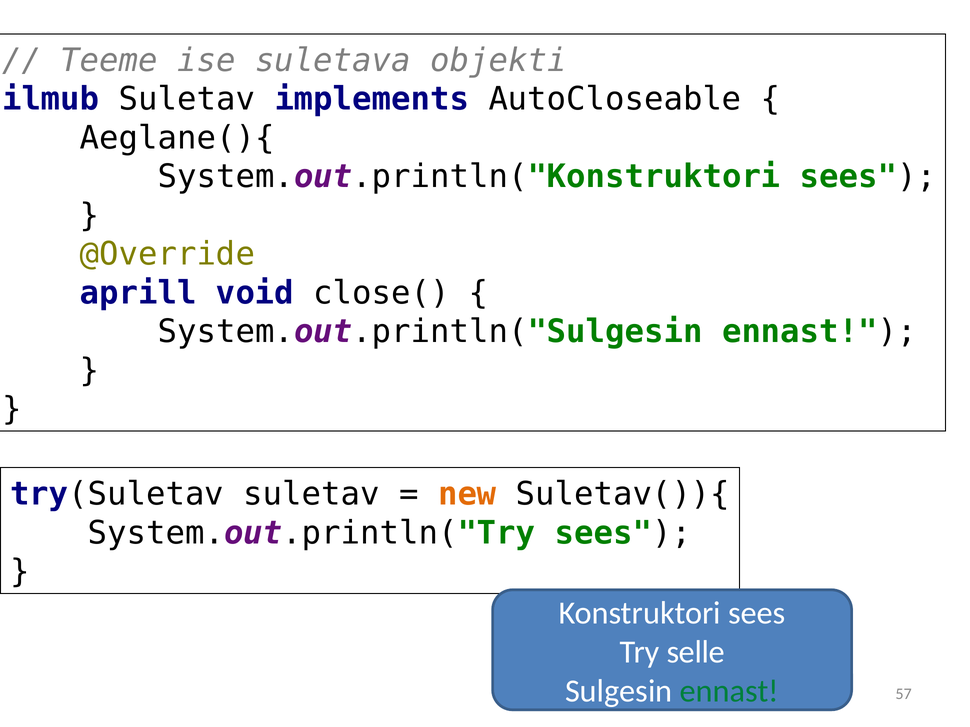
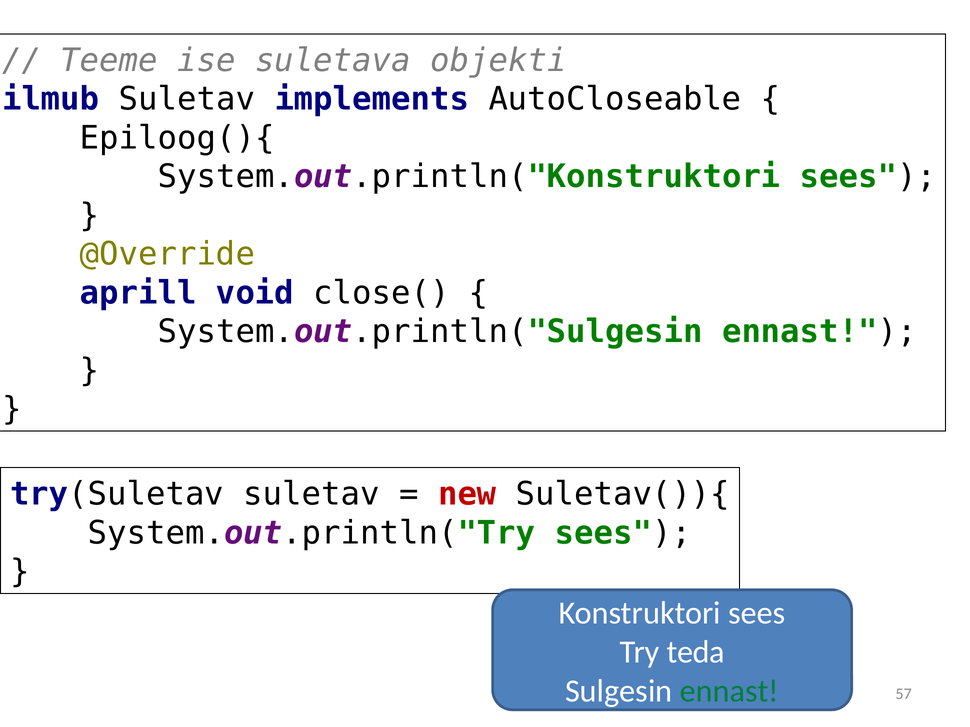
Aeglane(){: Aeglane(){ -> Epiloog(){
new colour: orange -> red
selle: selle -> teda
